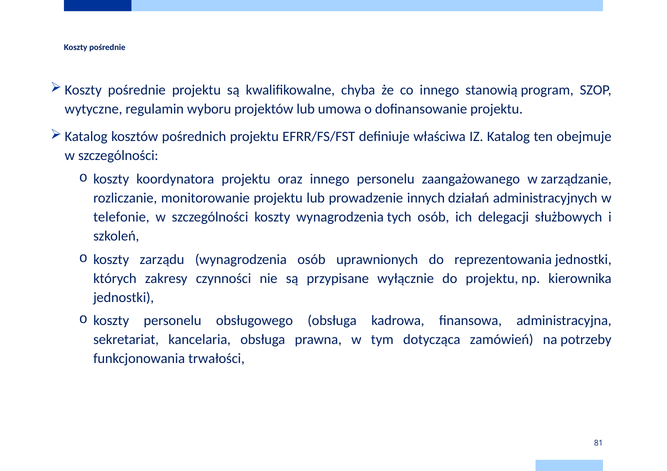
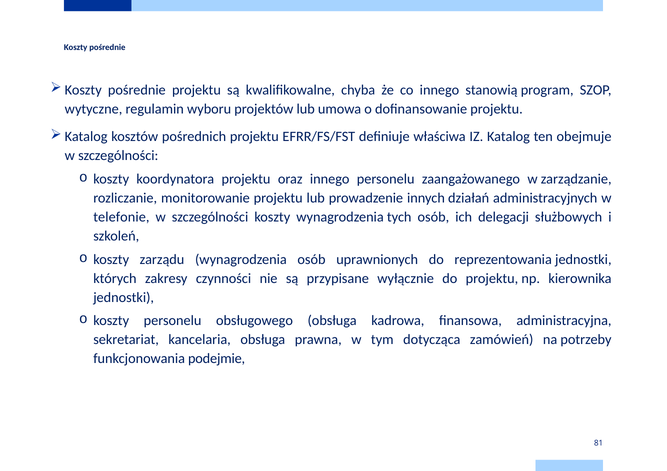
trwałości: trwałości -> podejmie
